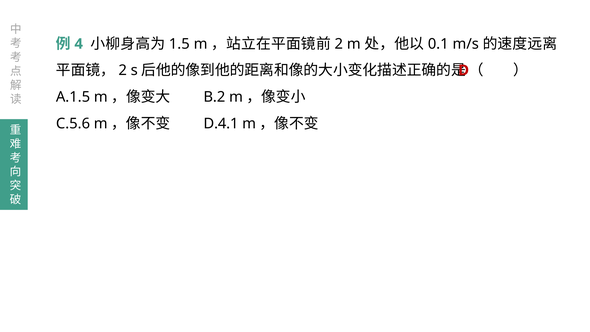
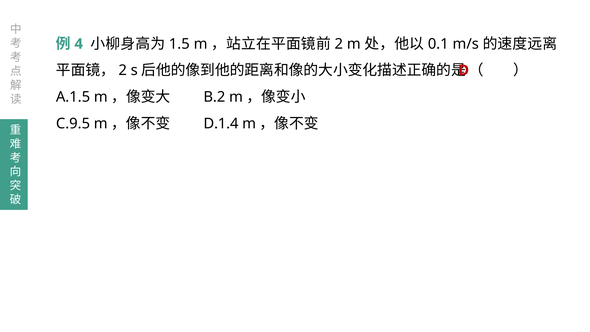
C.5.6: C.5.6 -> C.9.5
D.4.1: D.4.1 -> D.1.4
